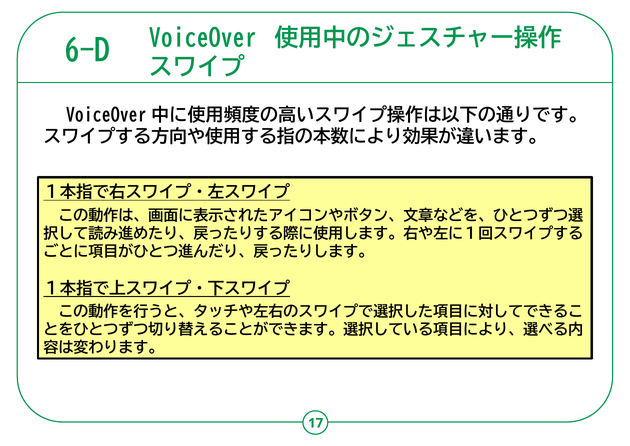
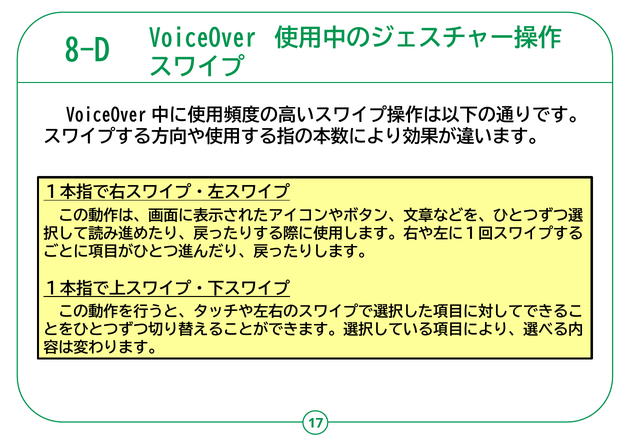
6-D: 6-D -> 8-D
